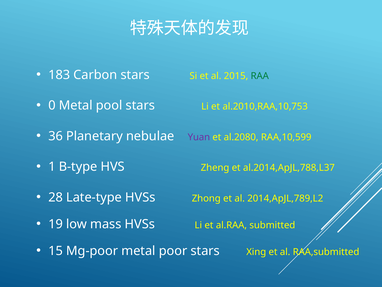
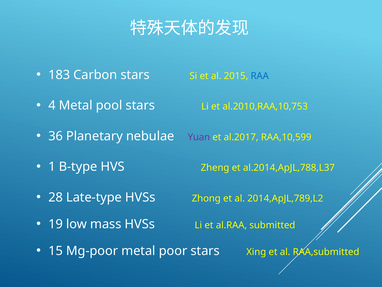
RAA colour: green -> blue
0: 0 -> 4
al.2080: al.2080 -> al.2017
